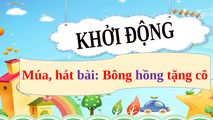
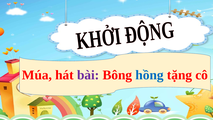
hồng colour: purple -> blue
